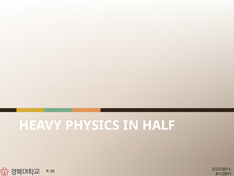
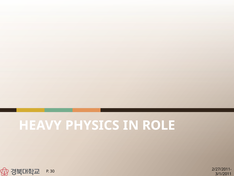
HALF: HALF -> ROLE
